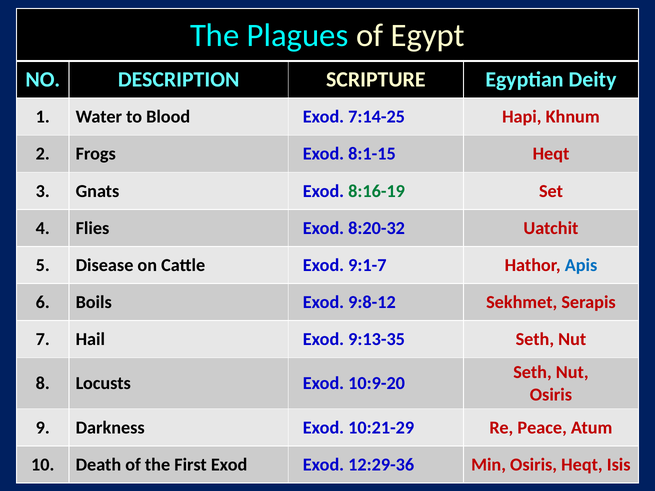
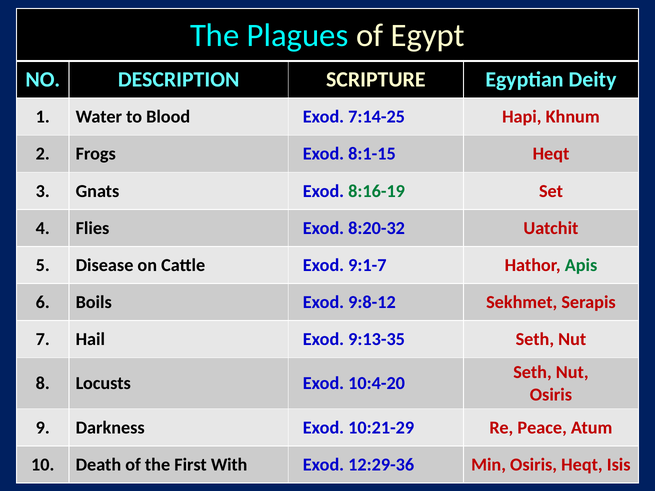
Apis colour: blue -> green
10:9-20: 10:9-20 -> 10:4-20
First Exod: Exod -> With
